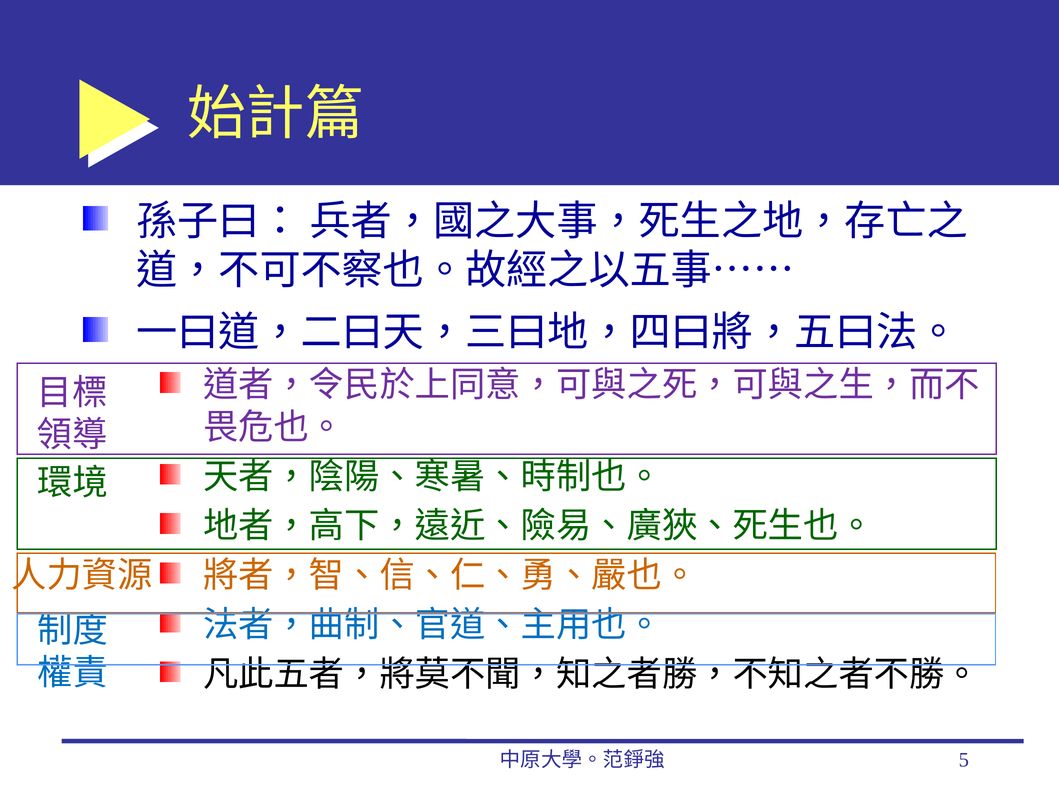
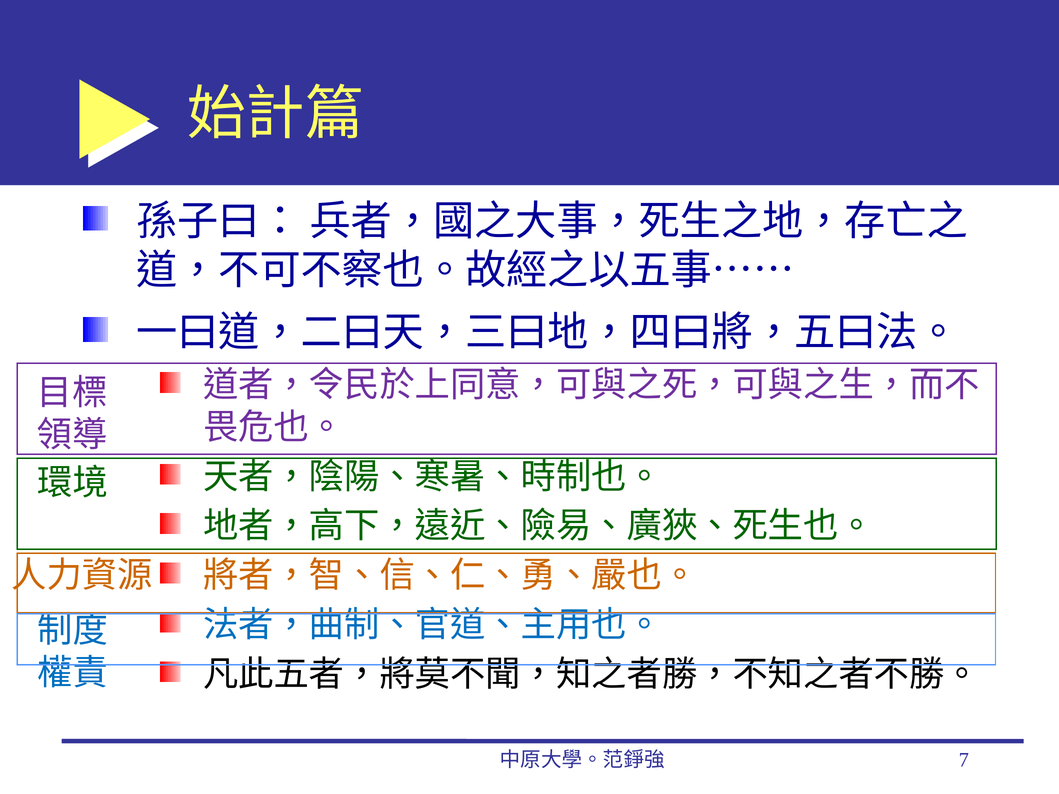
5: 5 -> 7
